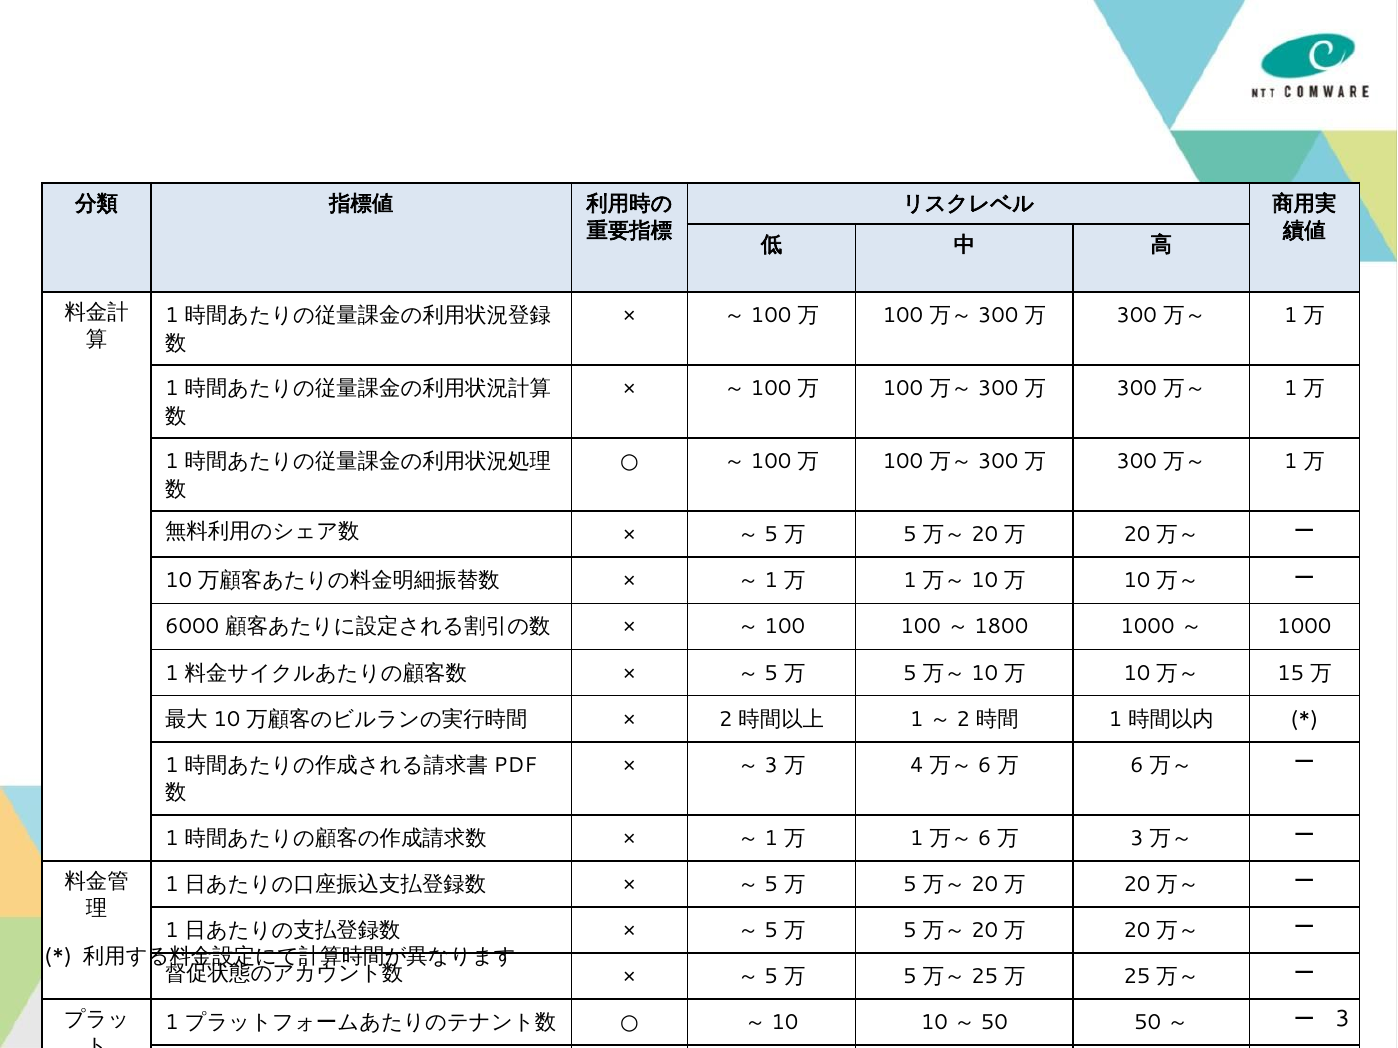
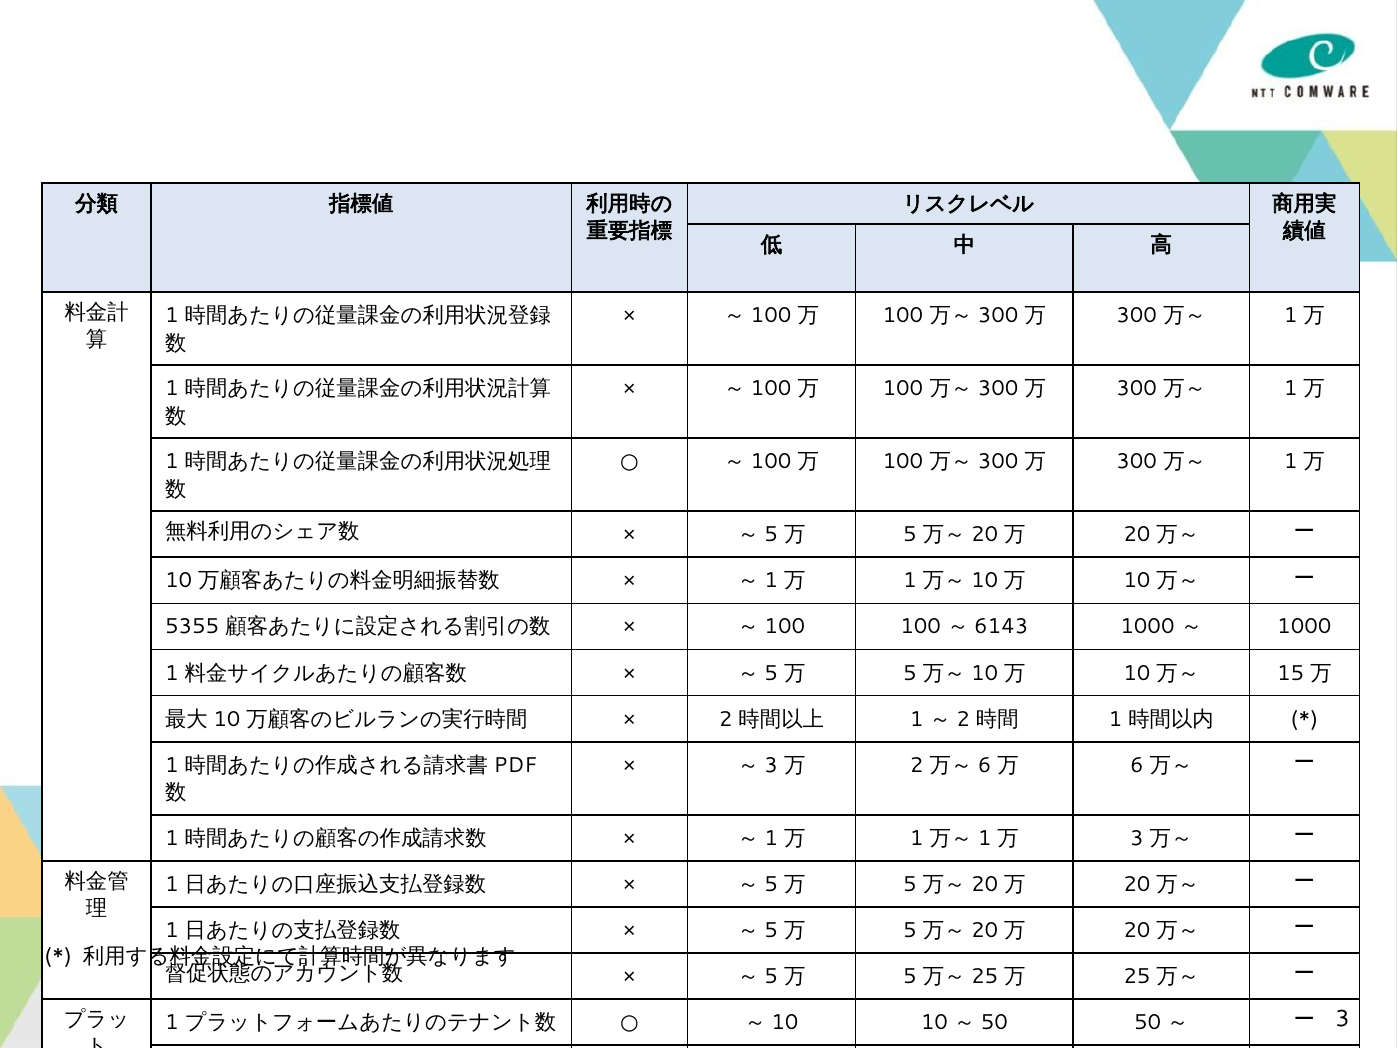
6000: 6000 -> 5355
1800: 1800 -> 6143
4 at (917, 766): 4 -> 2
6 at (985, 839): 6 -> 1
